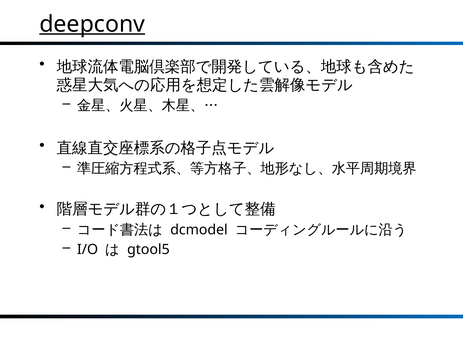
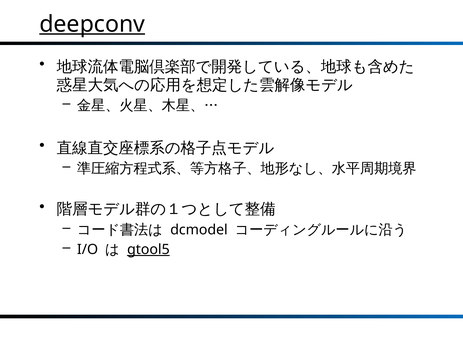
gtool5 underline: none -> present
